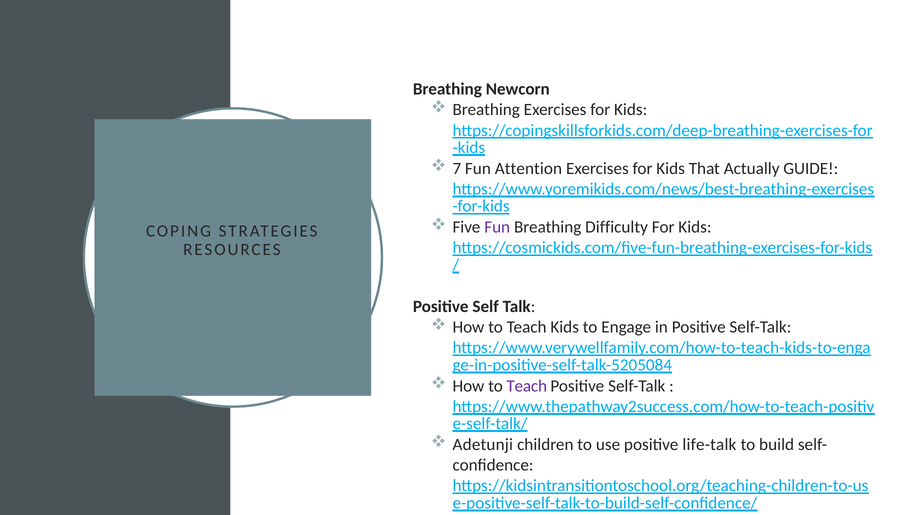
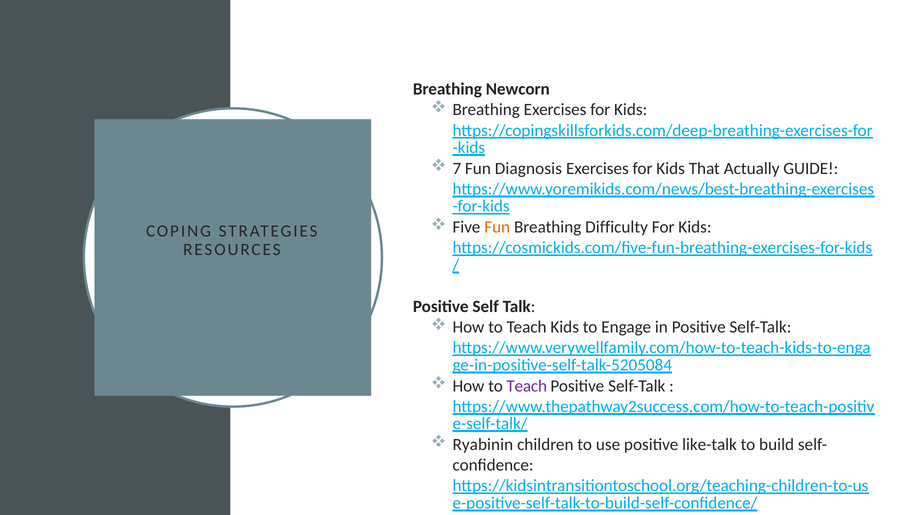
Attention: Attention -> Diagnosis
Fun at (497, 227) colour: purple -> orange
Adetunji: Adetunji -> Ryabinin
life-talk: life-talk -> like-talk
